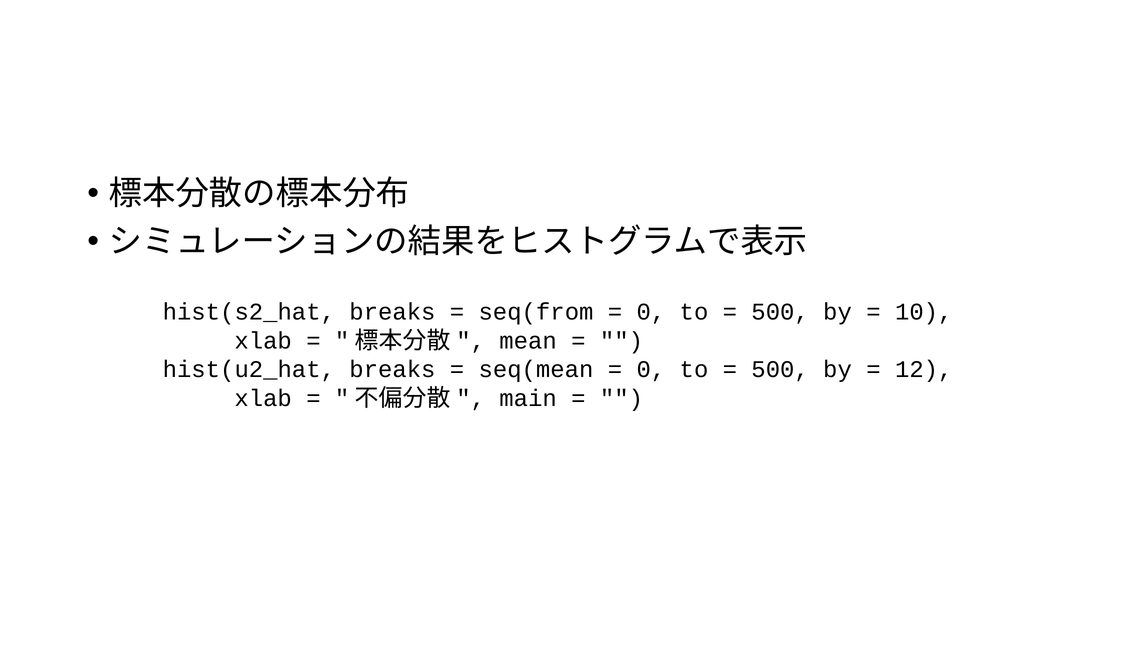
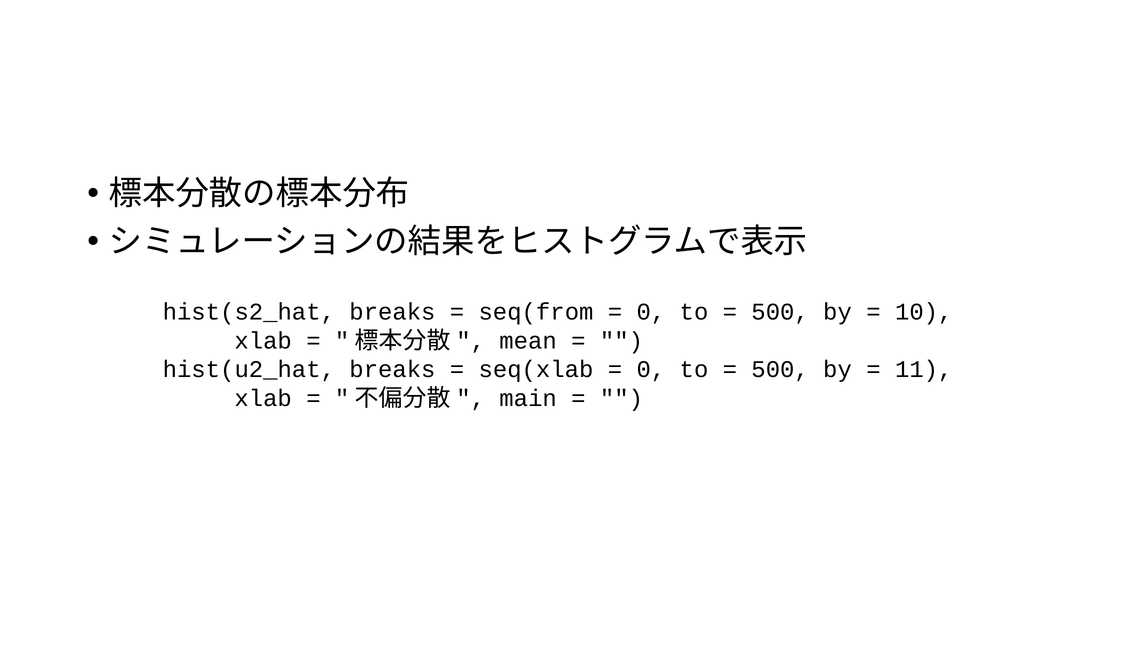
seq(mean: seq(mean -> seq(xlab
12: 12 -> 11
